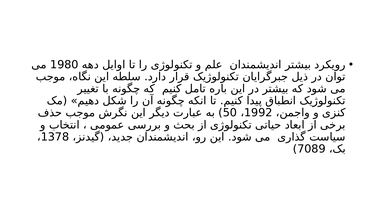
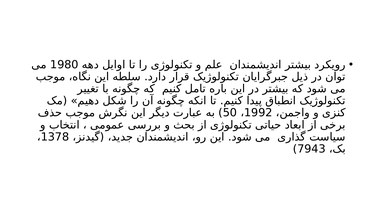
7089: 7089 -> 7943
